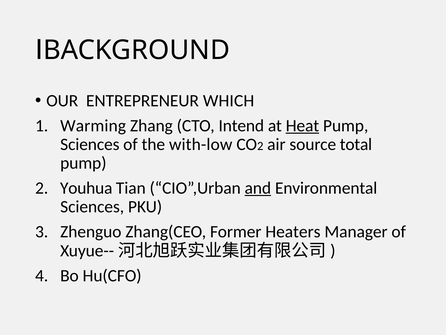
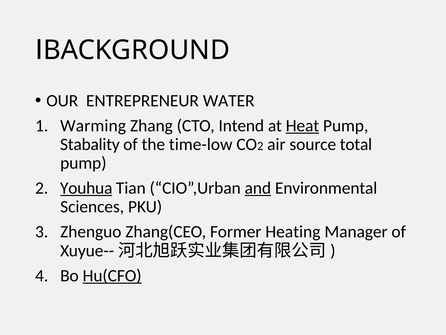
WHICH: WHICH -> WATER
Sciences at (90, 144): Sciences -> Stabality
with-low: with-low -> time-low
Youhua underline: none -> present
Heaters: Heaters -> Heating
Hu(CFO underline: none -> present
